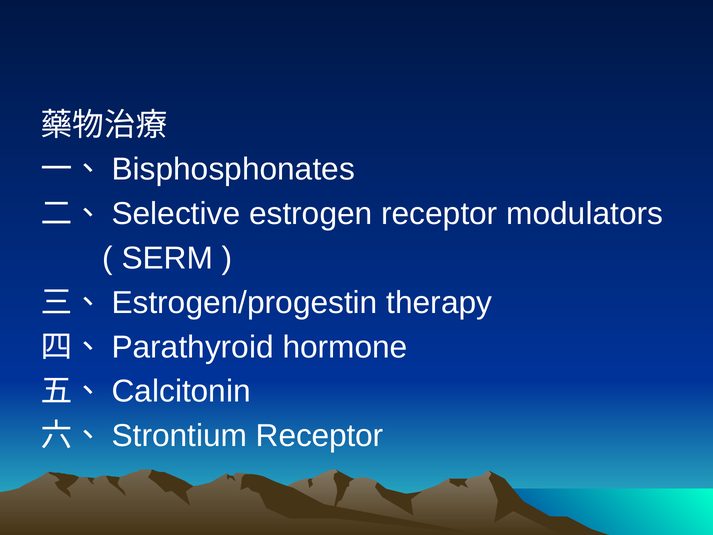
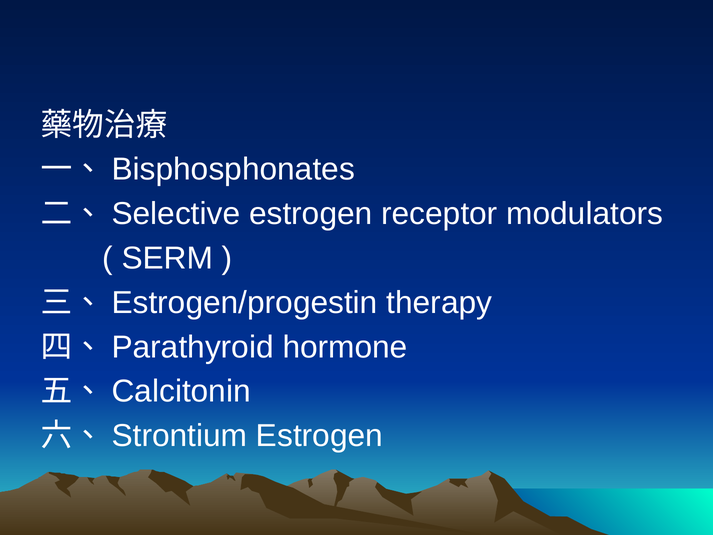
Receptor at (320, 436): Receptor -> Estrogen
